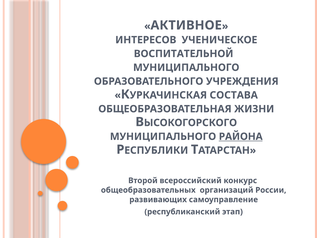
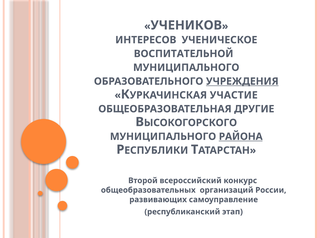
АКТИВНОЕ: АКТИВНОЕ -> УЧЕНИКОВ
УЧРЕЖДЕНИЯ underline: none -> present
СОСТАВА: СОСТАВА -> УЧАСТИЕ
ЖИЗНИ: ЖИЗНИ -> ДРУГИЕ
